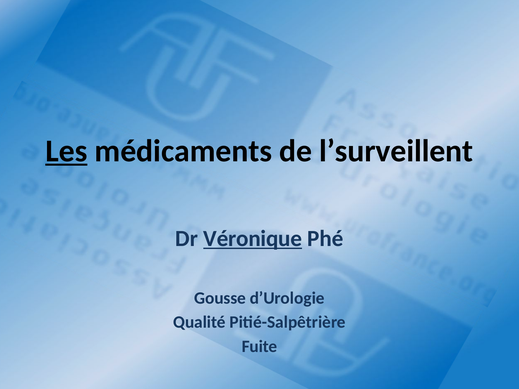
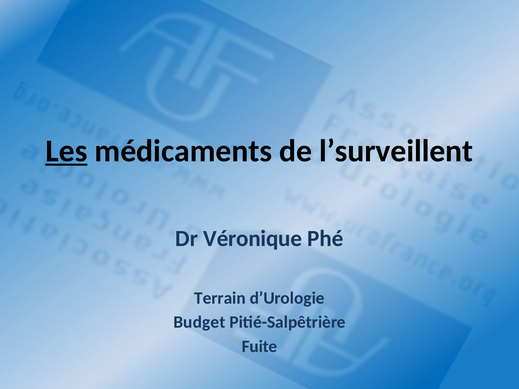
Véronique underline: present -> none
Gousse: Gousse -> Terrain
Qualité: Qualité -> Budget
